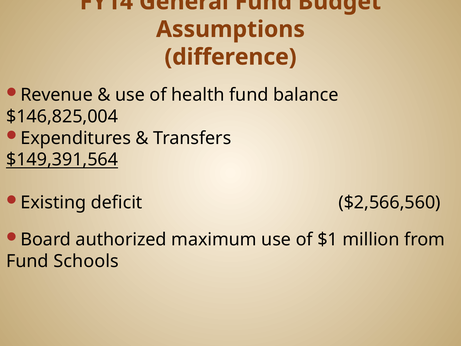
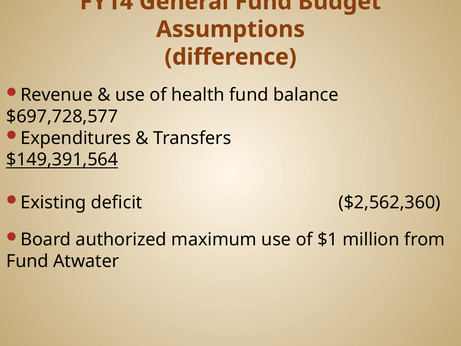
$146,825,004: $146,825,004 -> $697,728,577
$2,566,560: $2,566,560 -> $2,562,360
Schools: Schools -> Atwater
